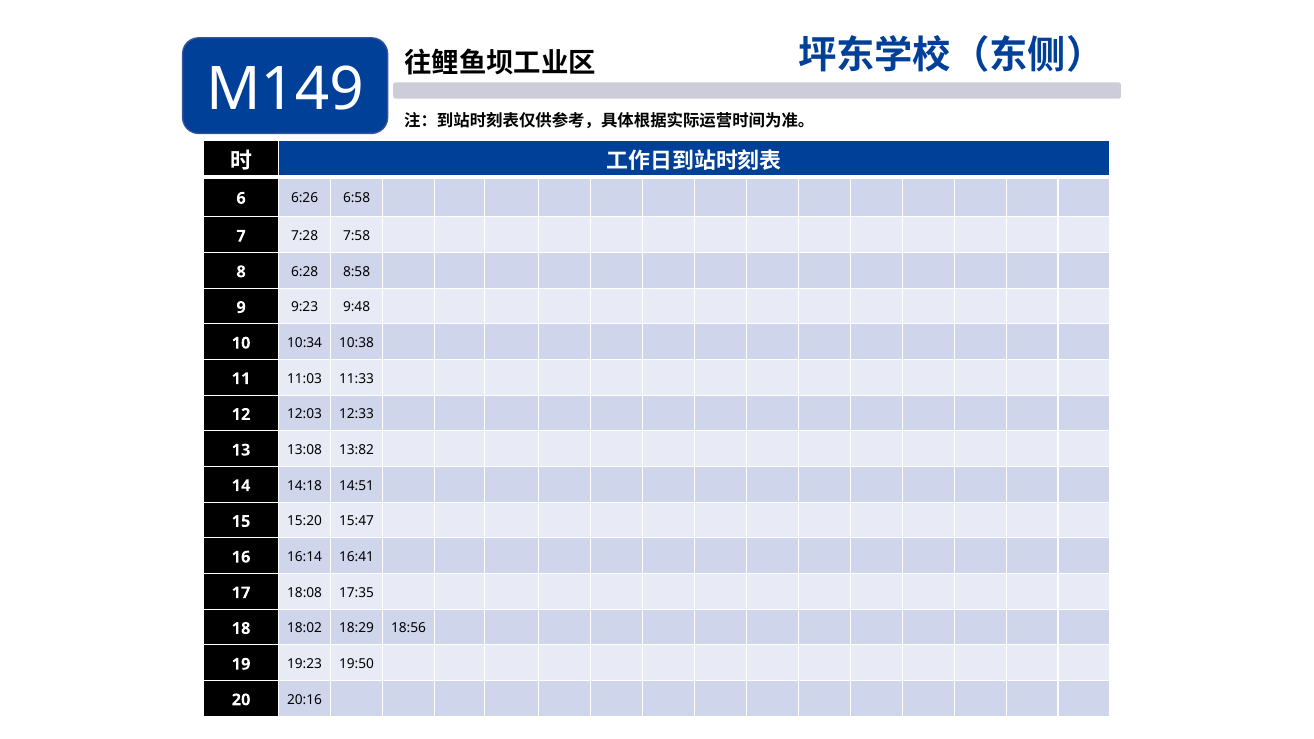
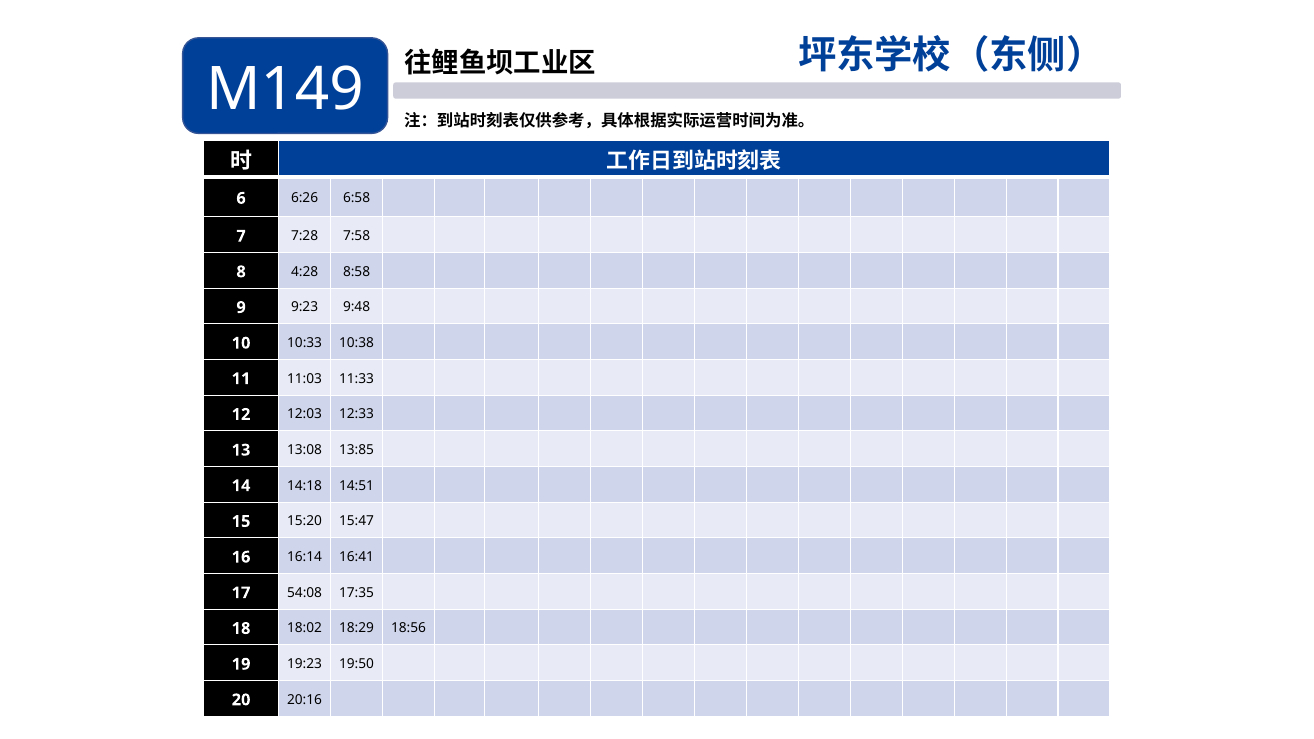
6:28: 6:28 -> 4:28
10:34: 10:34 -> 10:33
13:82: 13:82 -> 13:85
18:08: 18:08 -> 54:08
